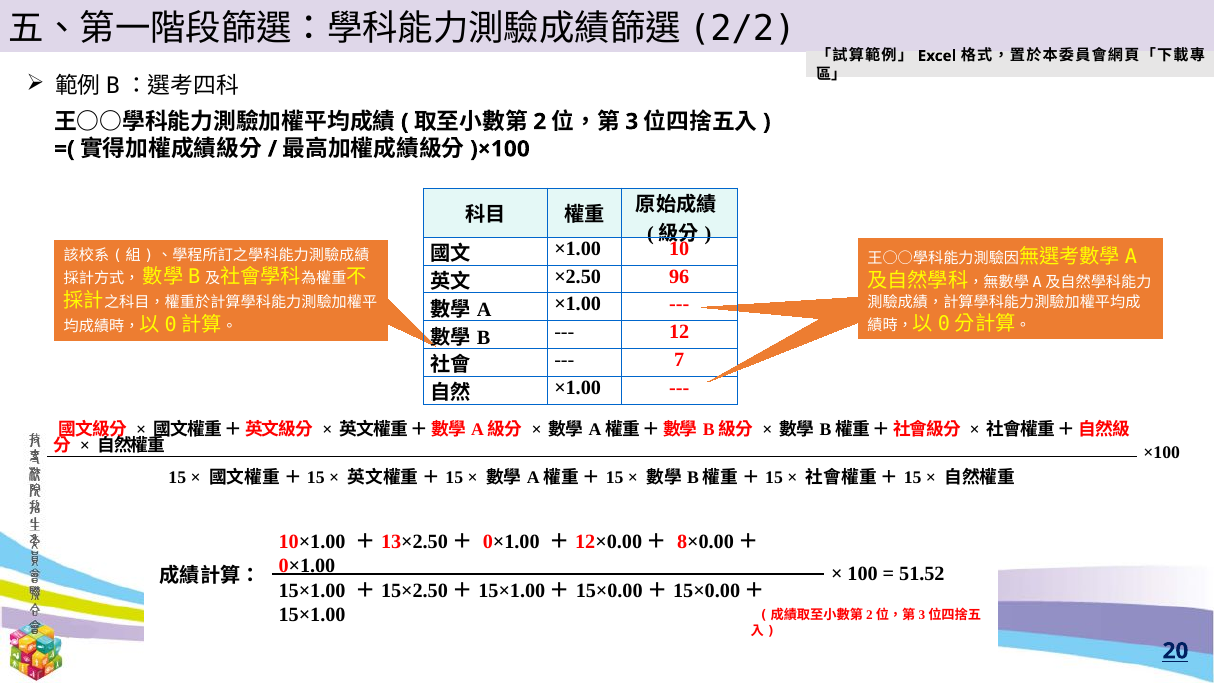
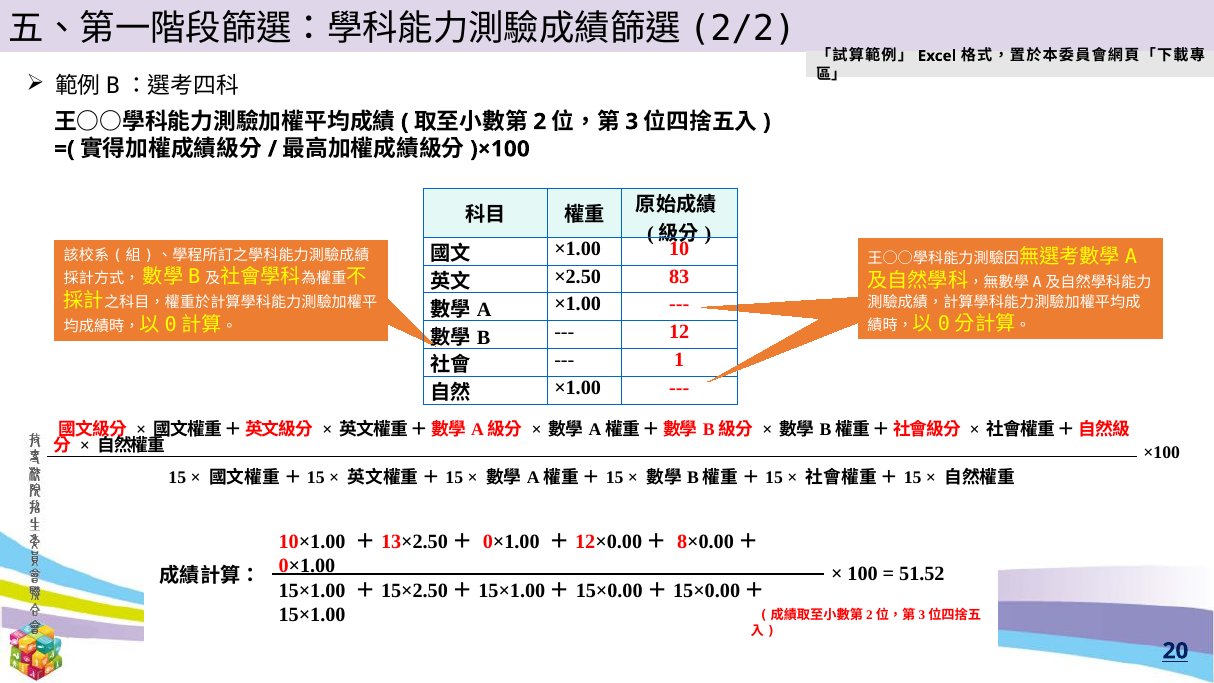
96: 96 -> 83
7: 7 -> 1
